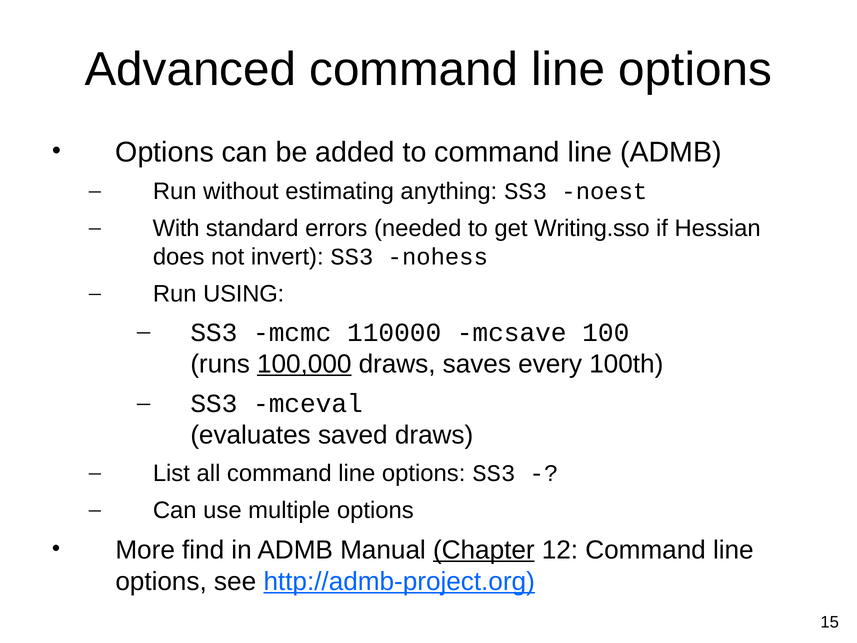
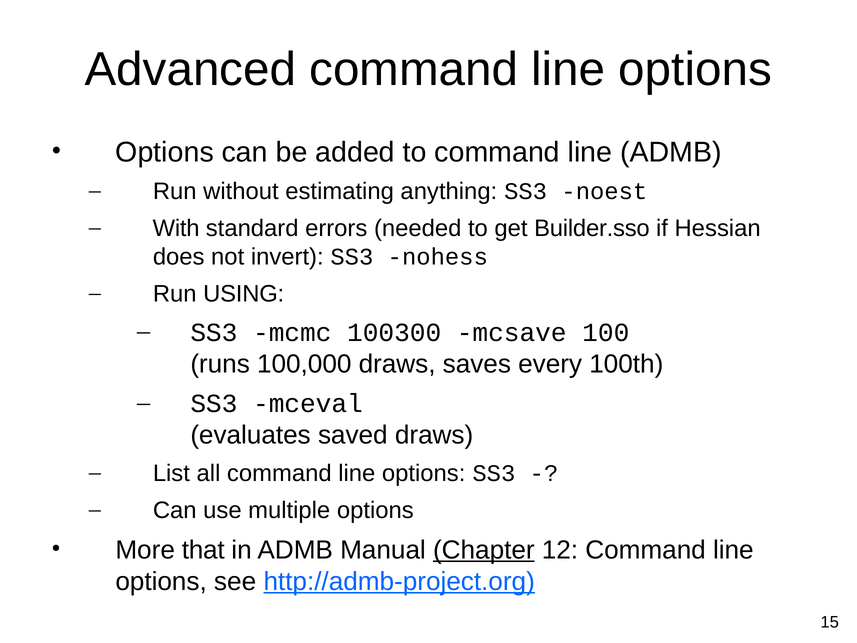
Writing.sso: Writing.sso -> Builder.sso
110000: 110000 -> 100300
100,000 underline: present -> none
find: find -> that
